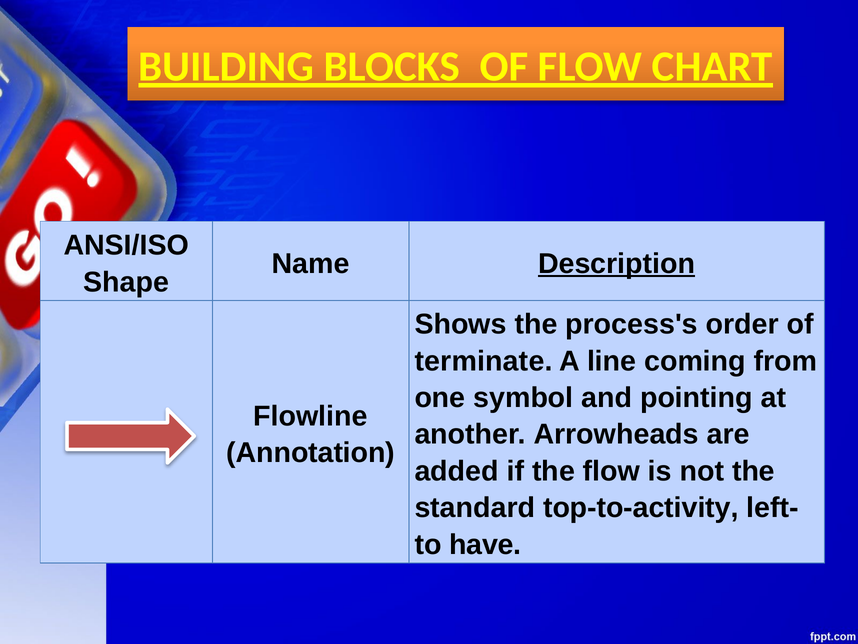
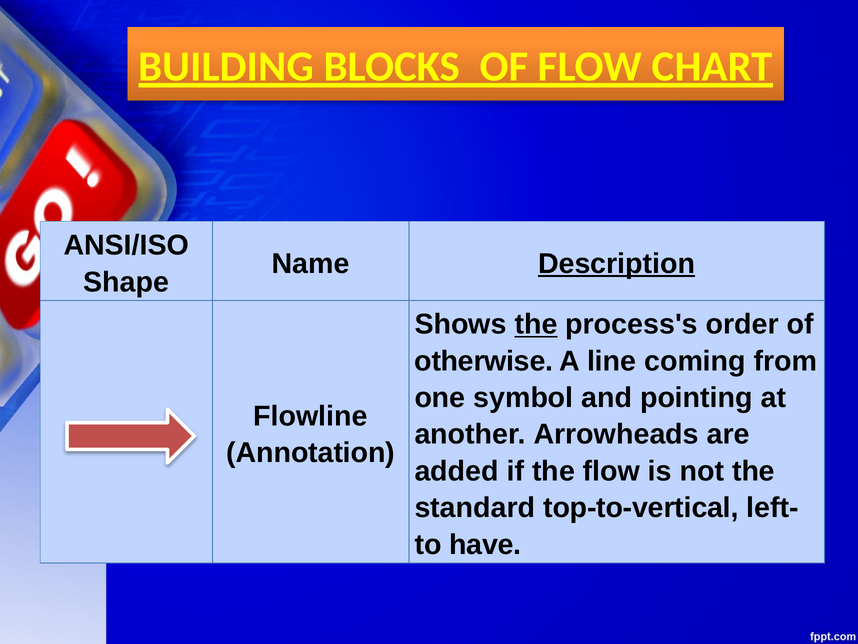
the at (536, 324) underline: none -> present
terminate: terminate -> otherwise
top-to-activity: top-to-activity -> top-to-vertical
